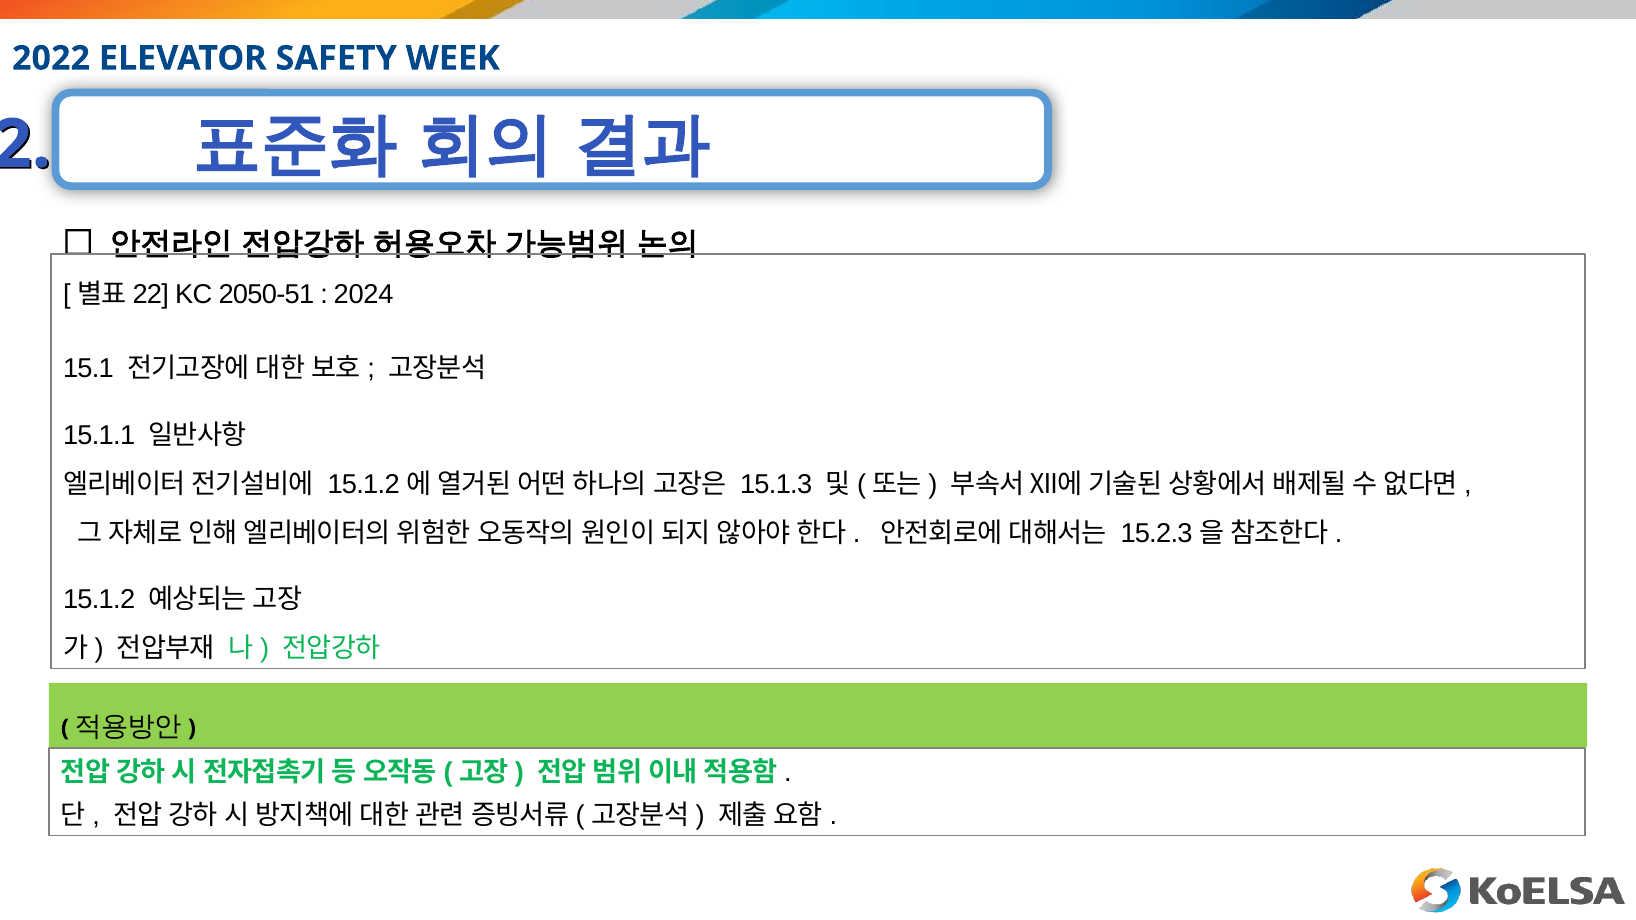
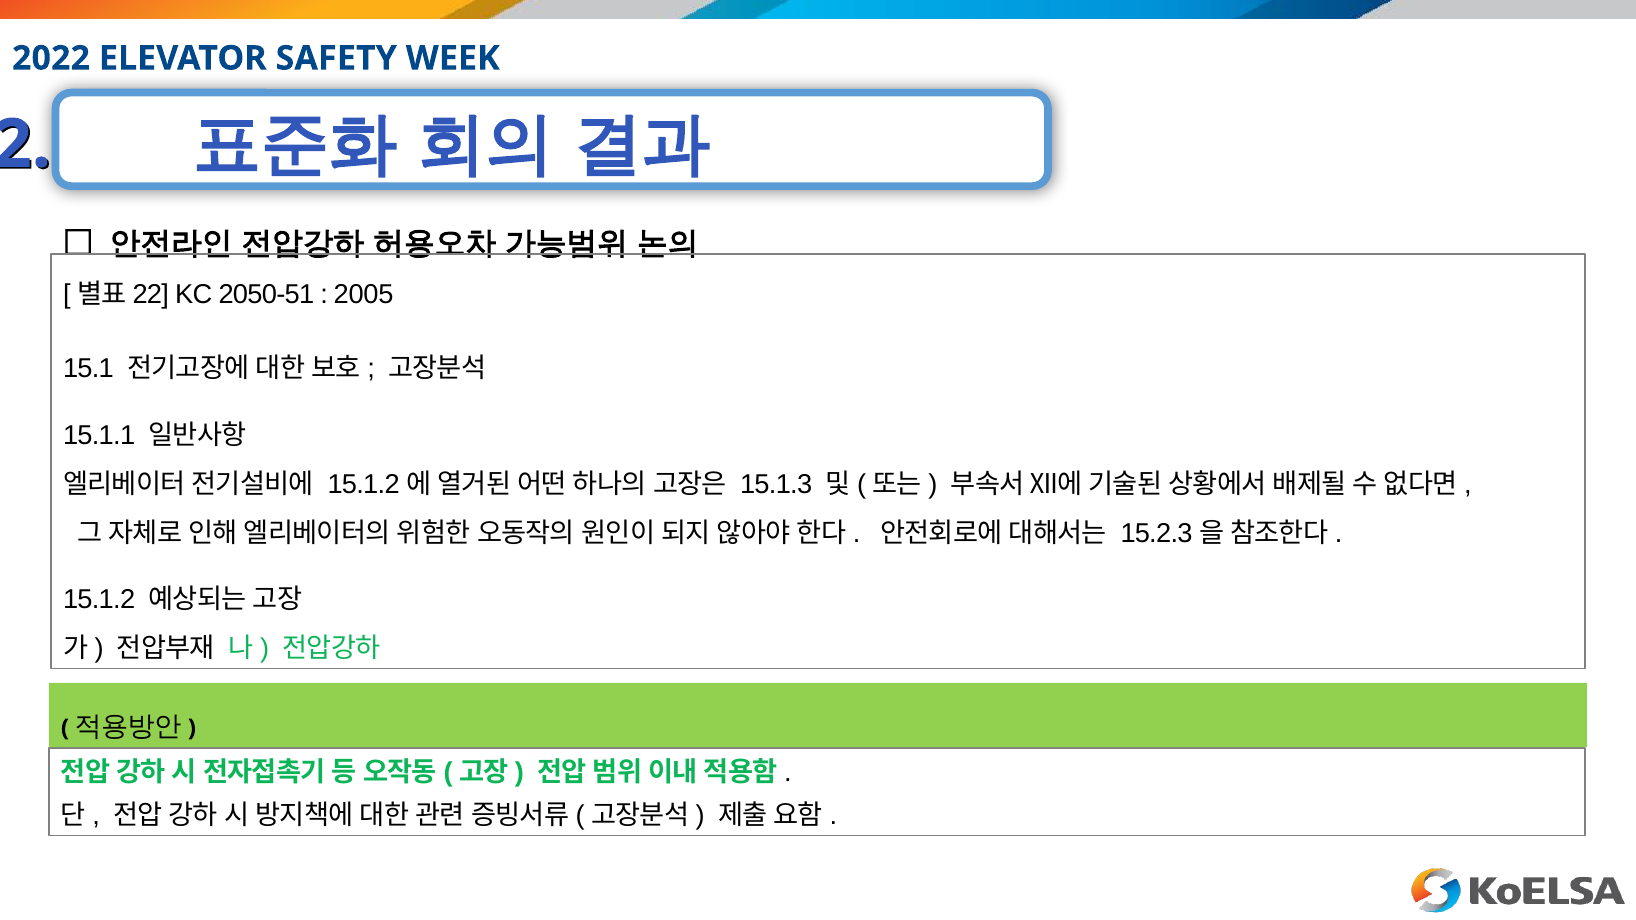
2024: 2024 -> 2005
